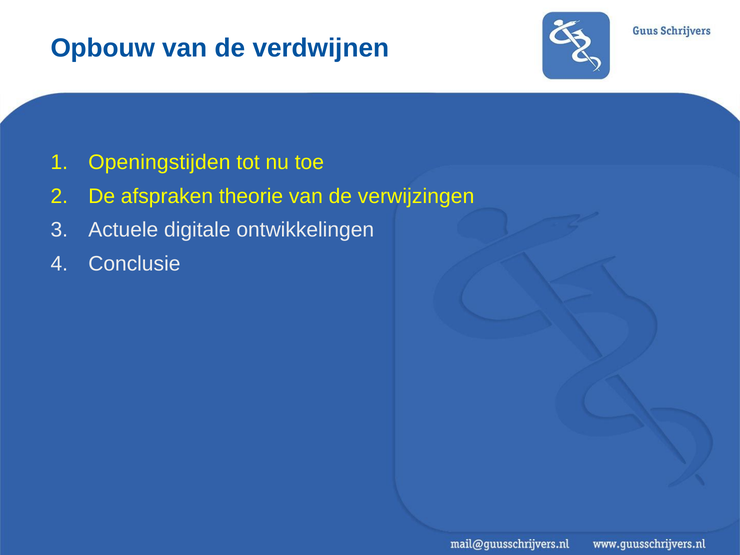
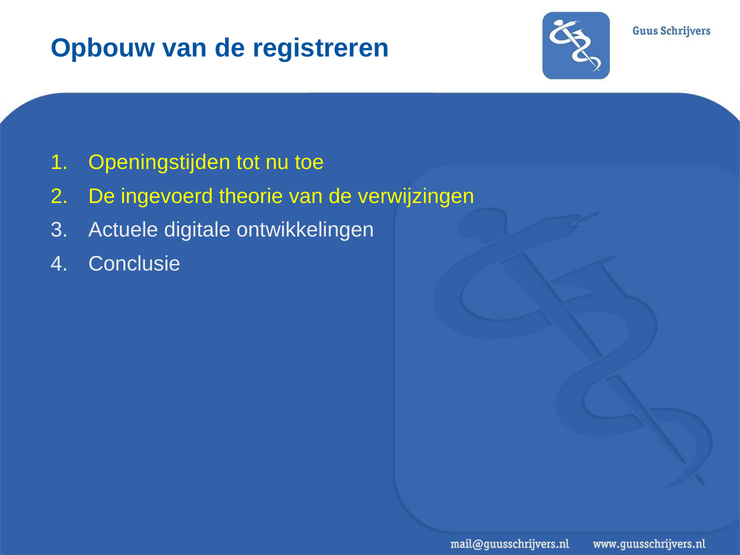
verdwijnen: verdwijnen -> registreren
afspraken: afspraken -> ingevoerd
